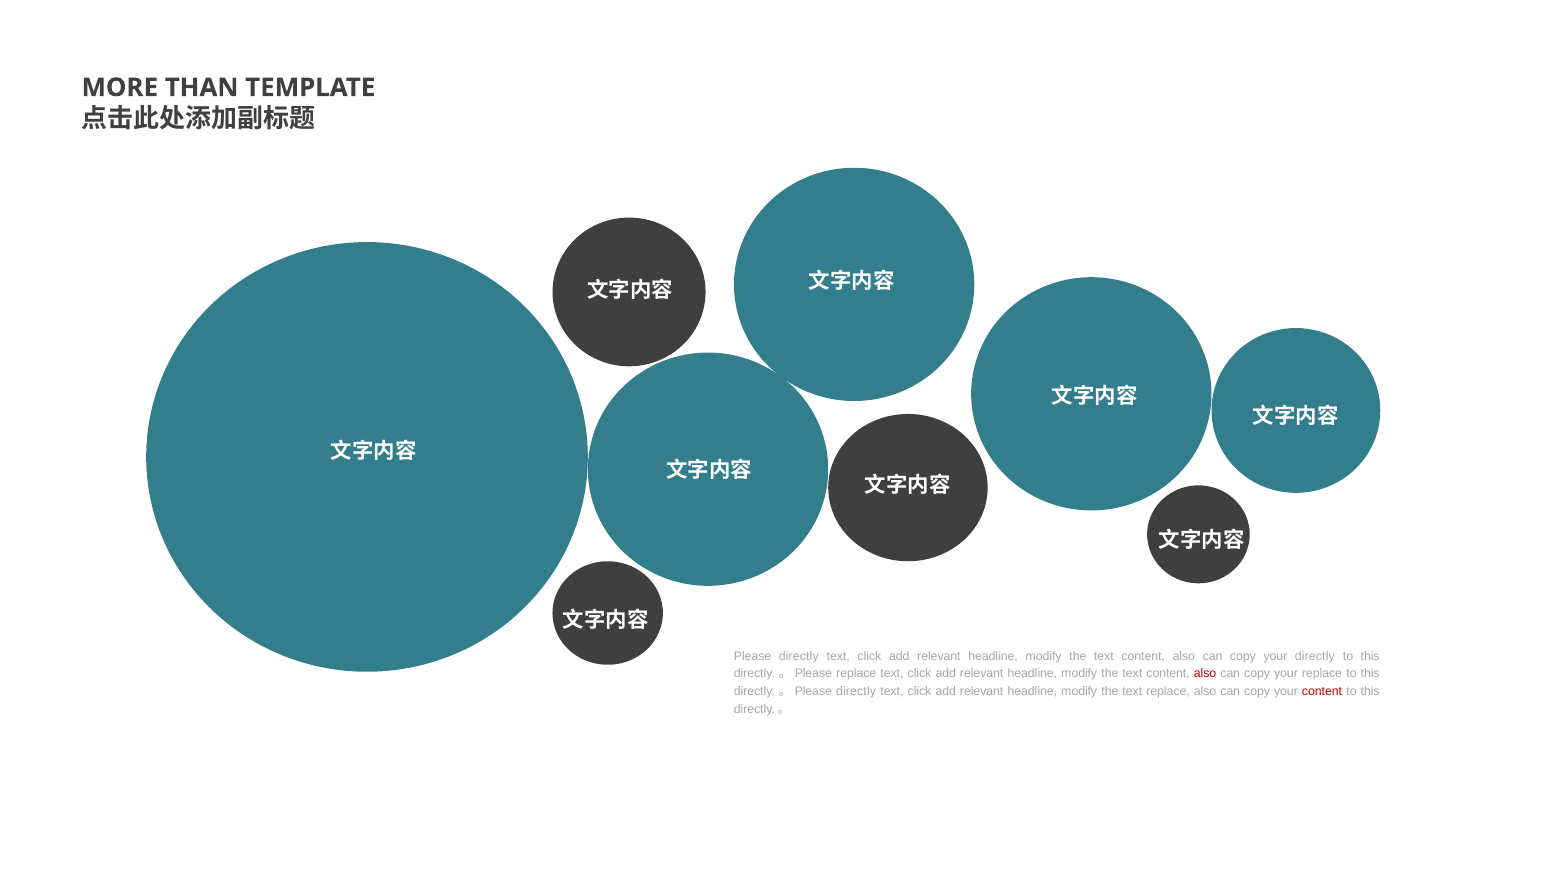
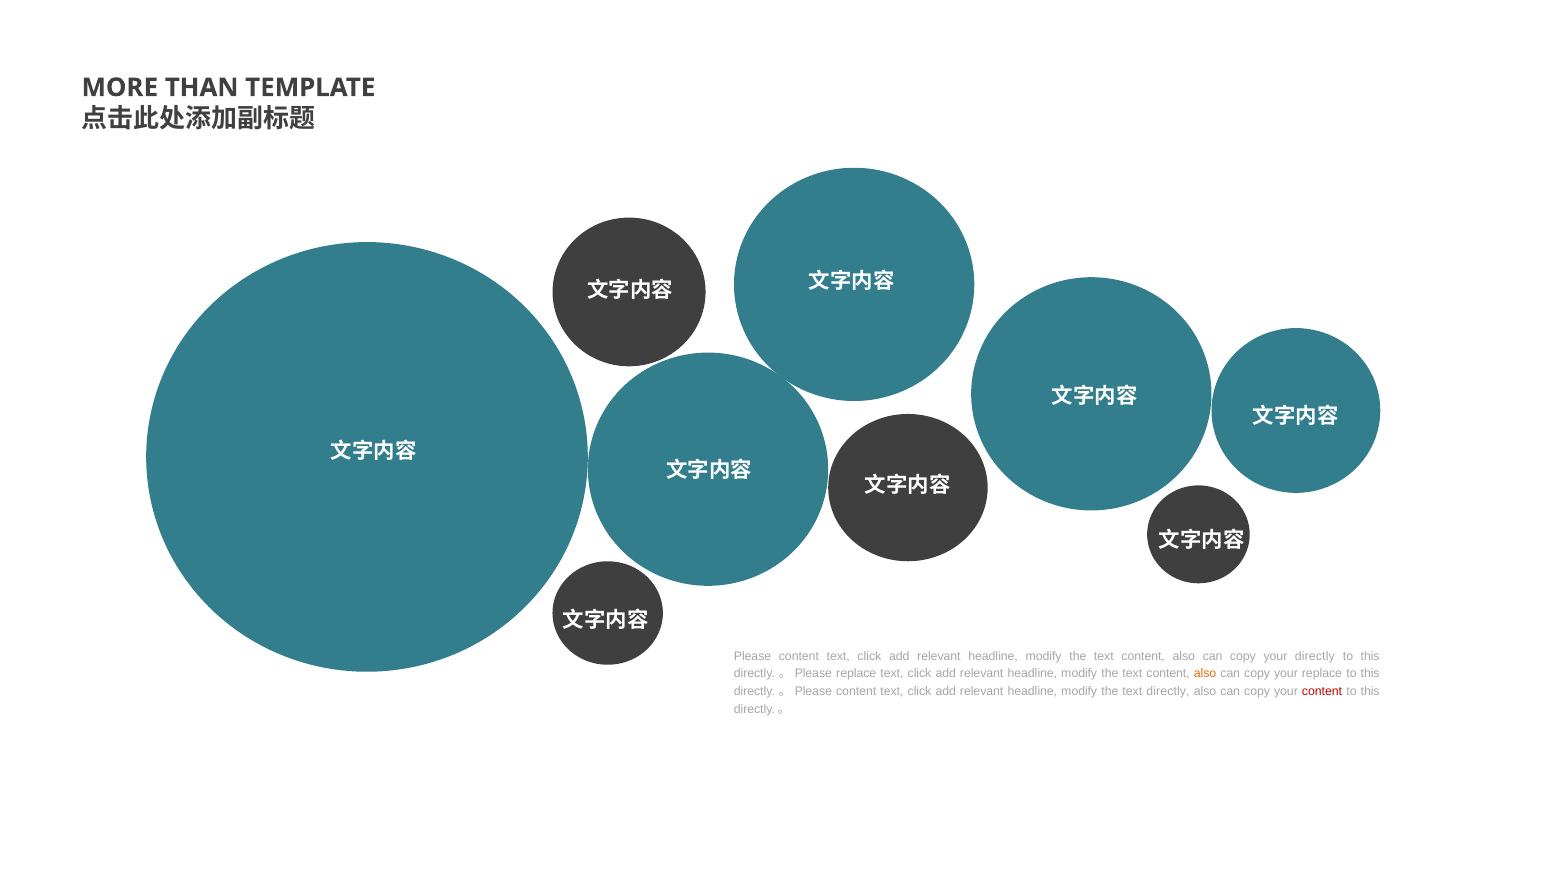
directly at (799, 656): directly -> content
also at (1205, 673) colour: red -> orange
directly at (856, 691): directly -> content
text replace: replace -> directly
